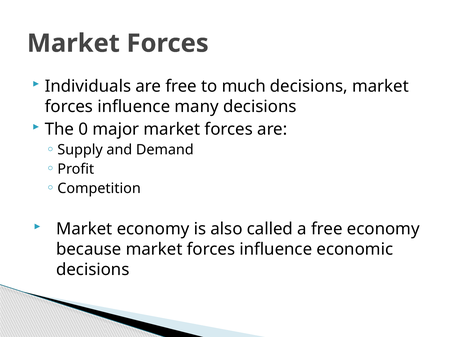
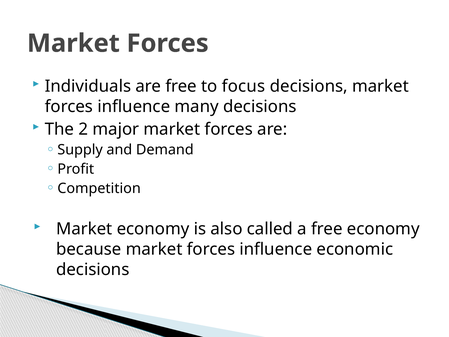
much: much -> focus
0: 0 -> 2
